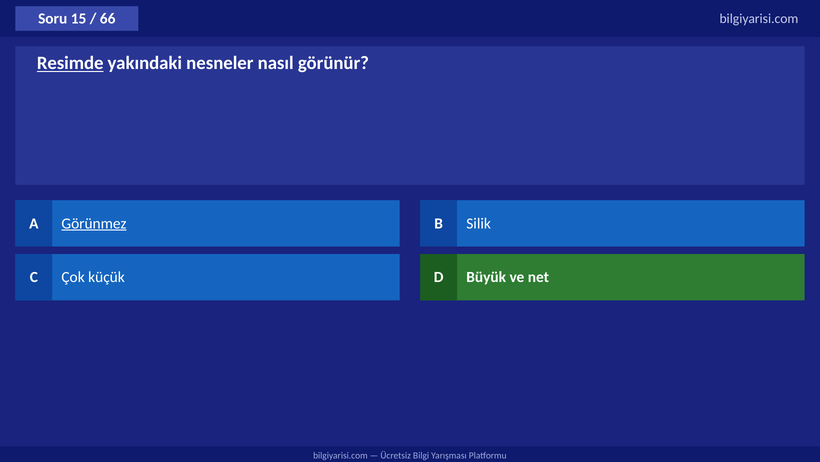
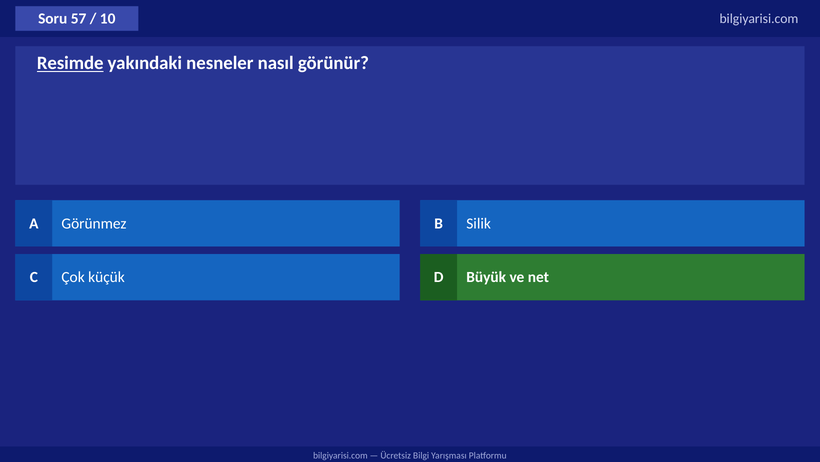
15: 15 -> 57
66: 66 -> 10
Görünmez underline: present -> none
